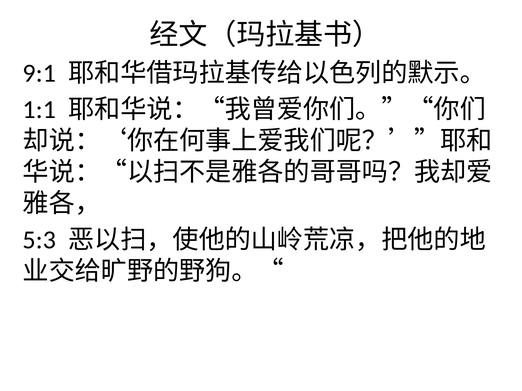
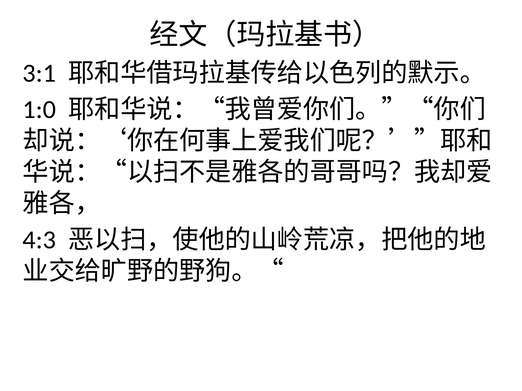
9:1: 9:1 -> 3:1
1:1: 1:1 -> 1:0
5:3: 5:3 -> 4:3
